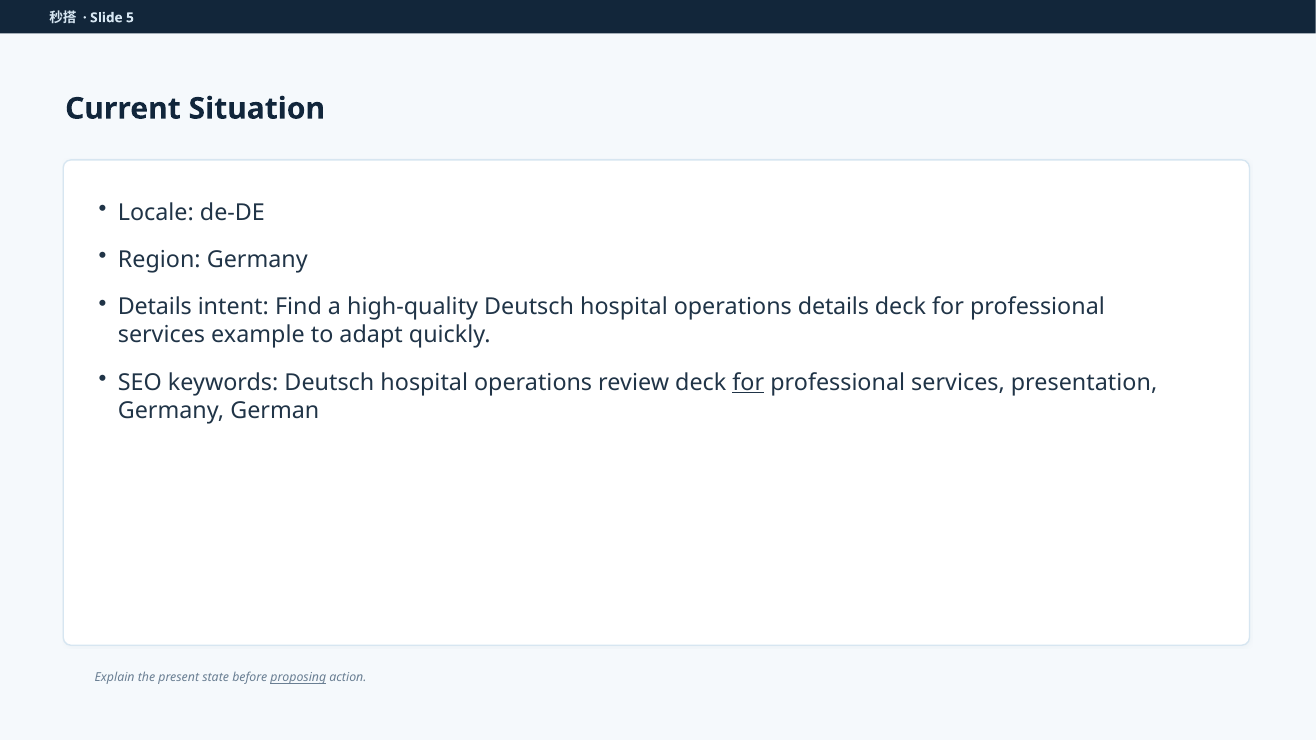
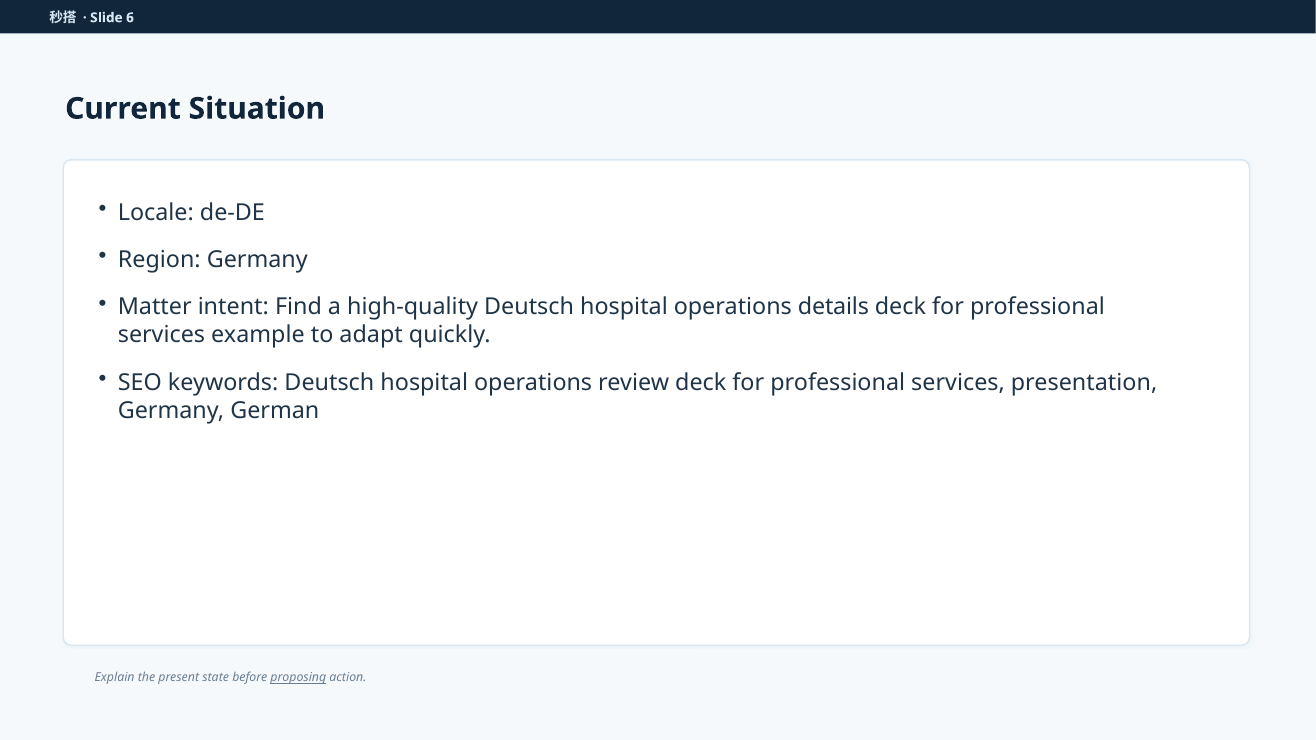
5: 5 -> 6
Details at (155, 307): Details -> Matter
for at (748, 382) underline: present -> none
